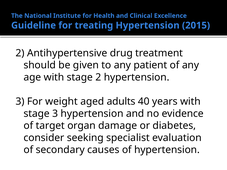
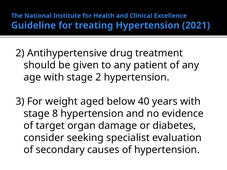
2015: 2015 -> 2021
adults: adults -> below
stage 3: 3 -> 8
